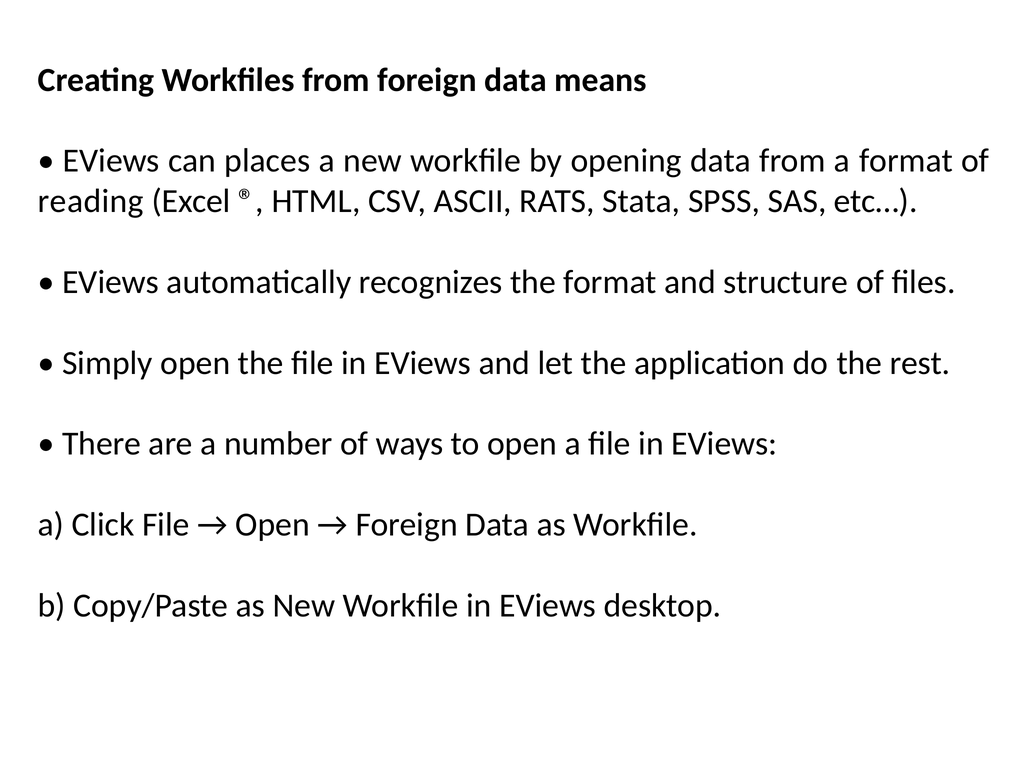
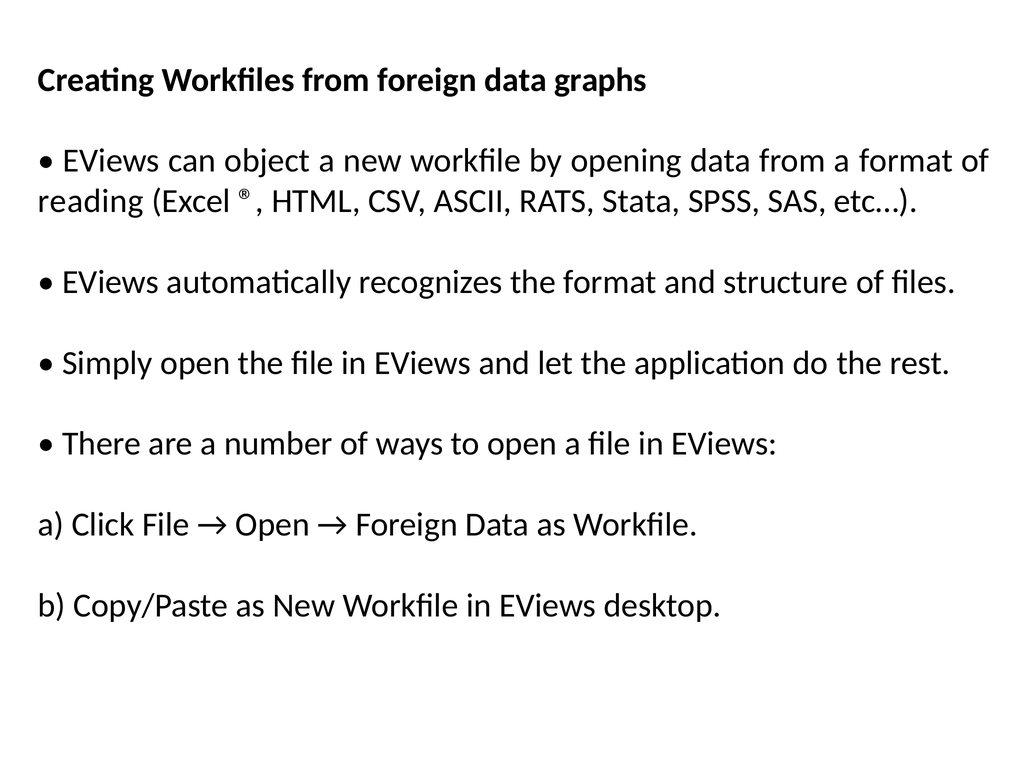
means: means -> graphs
places: places -> object
